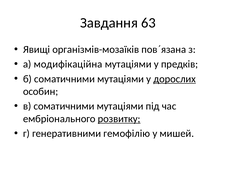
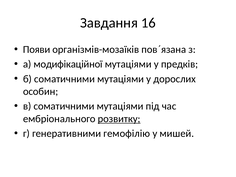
63: 63 -> 16
Явищі: Явищі -> Появи
модифікаційна: модифікаційна -> модифікаційної
дорослих underline: present -> none
